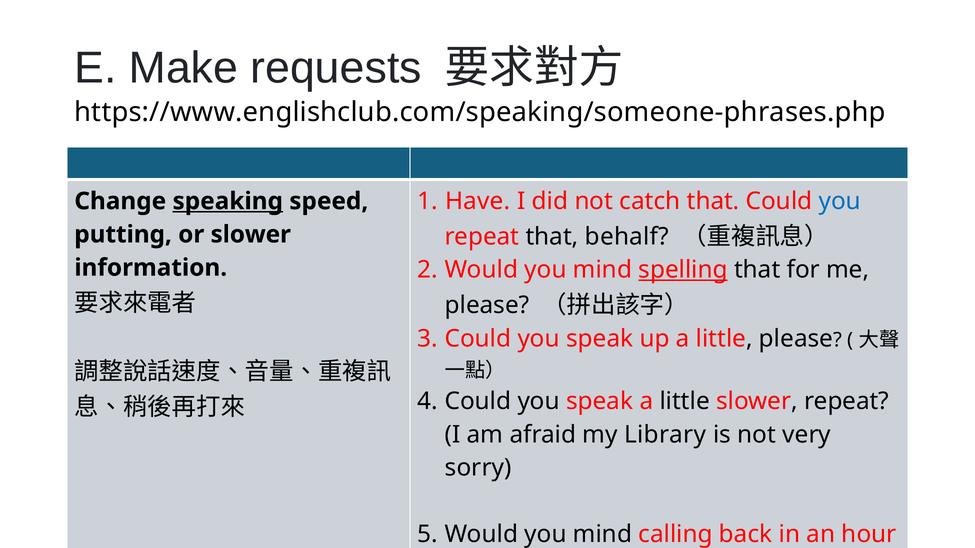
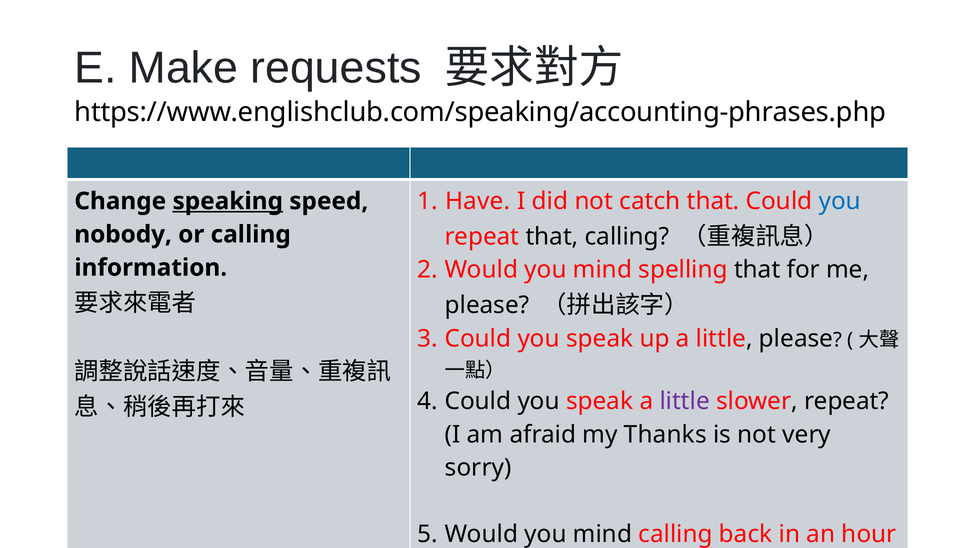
https://www.englishclub.com/speaking/someone-phrases.php: https://www.englishclub.com/speaking/someone-phrases.php -> https://www.englishclub.com/speaking/accounting-phrases.php
that behalf: behalf -> calling
putting: putting -> nobody
or slower: slower -> calling
spelling underline: present -> none
little at (685, 402) colour: black -> purple
Library: Library -> Thanks
